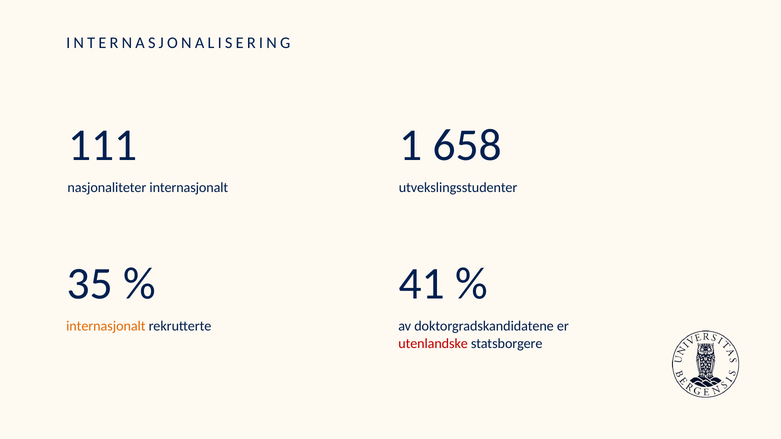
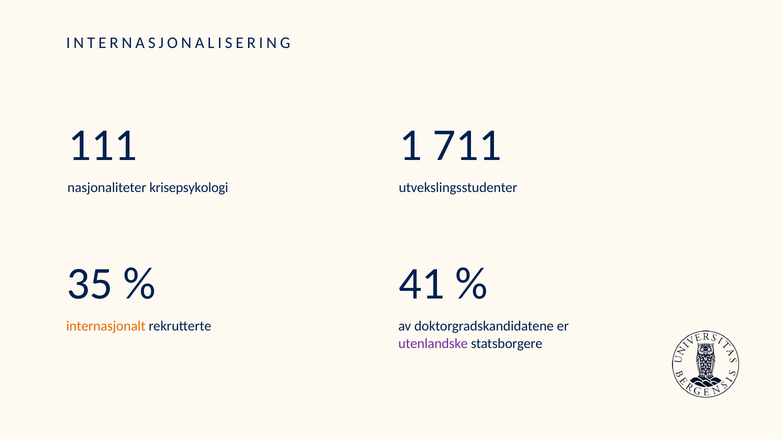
658: 658 -> 711
nasjonaliteter internasjonalt: internasjonalt -> krisepsykologi
utenlandske colour: red -> purple
